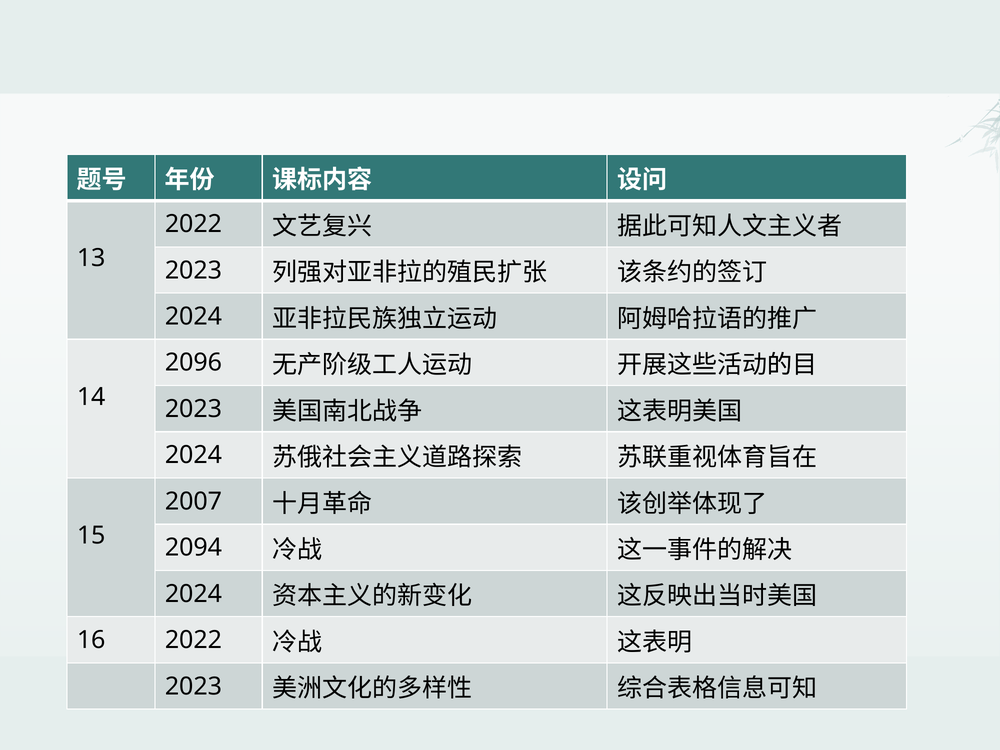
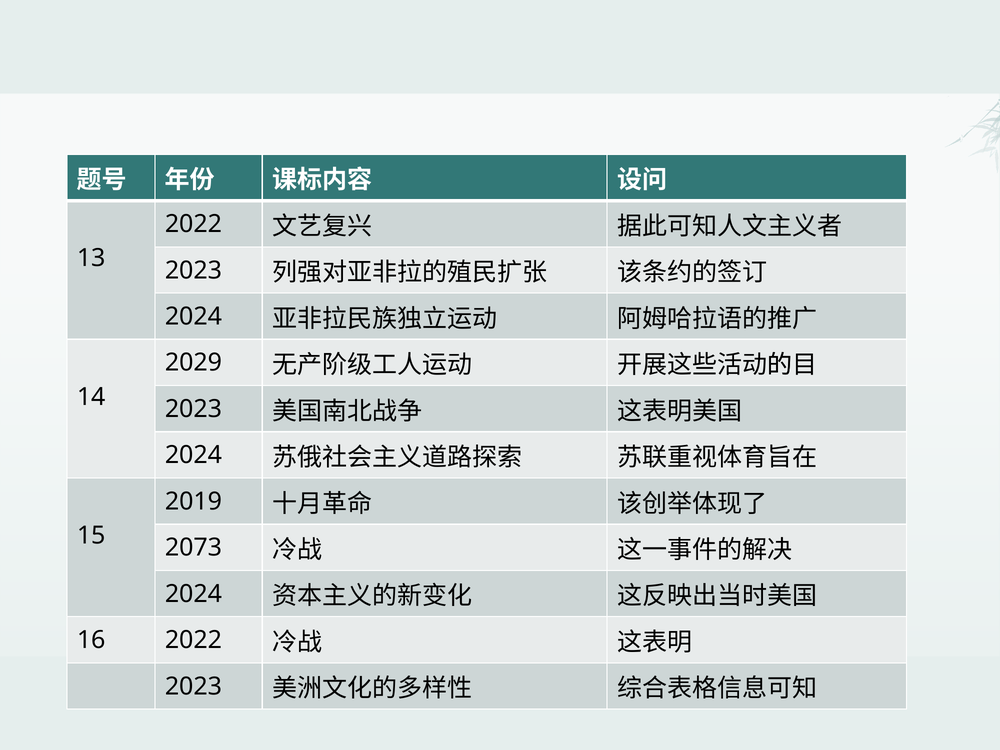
2096: 2096 -> 2029
2007: 2007 -> 2019
2094: 2094 -> 2073
